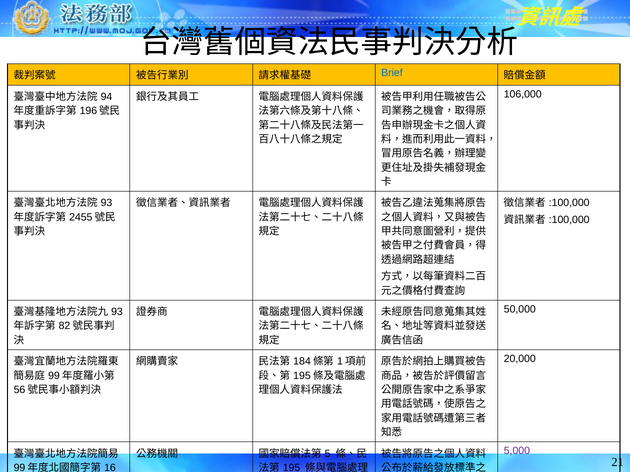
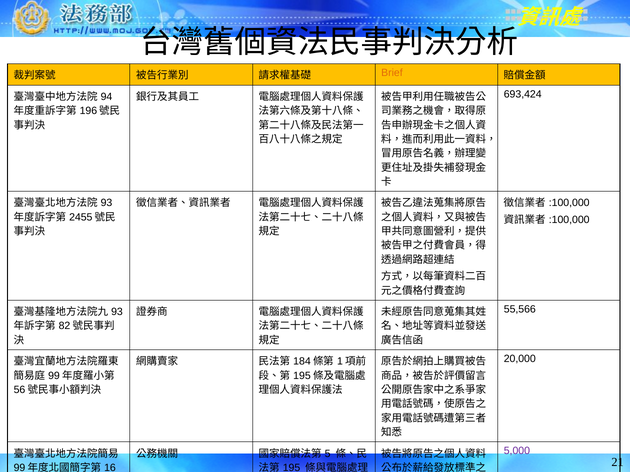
Brief colour: blue -> orange
106,000: 106,000 -> 693,424
50,000: 50,000 -> 55,566
